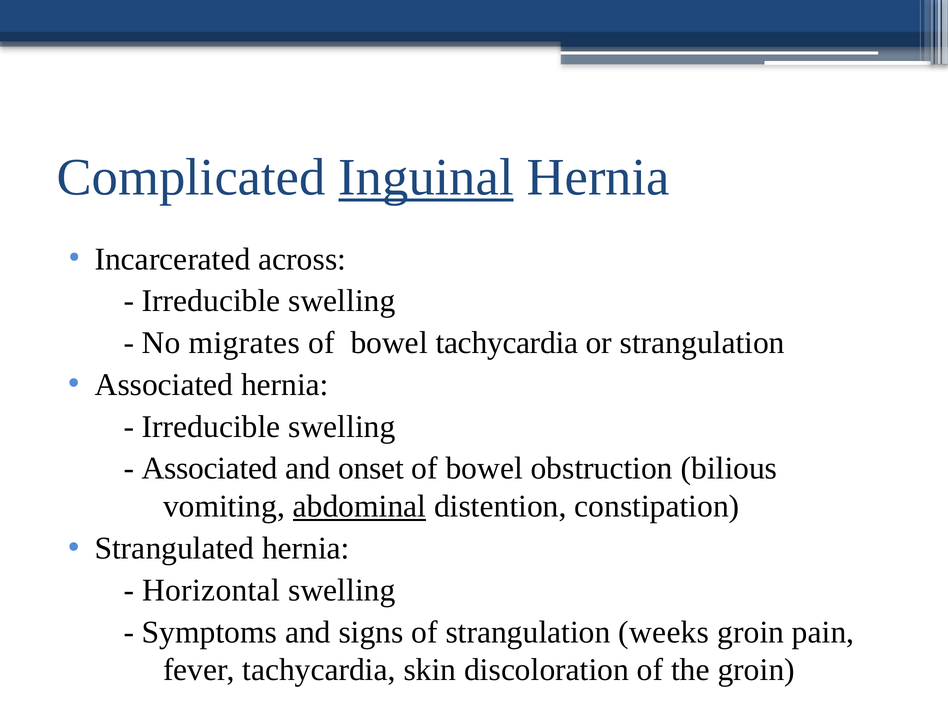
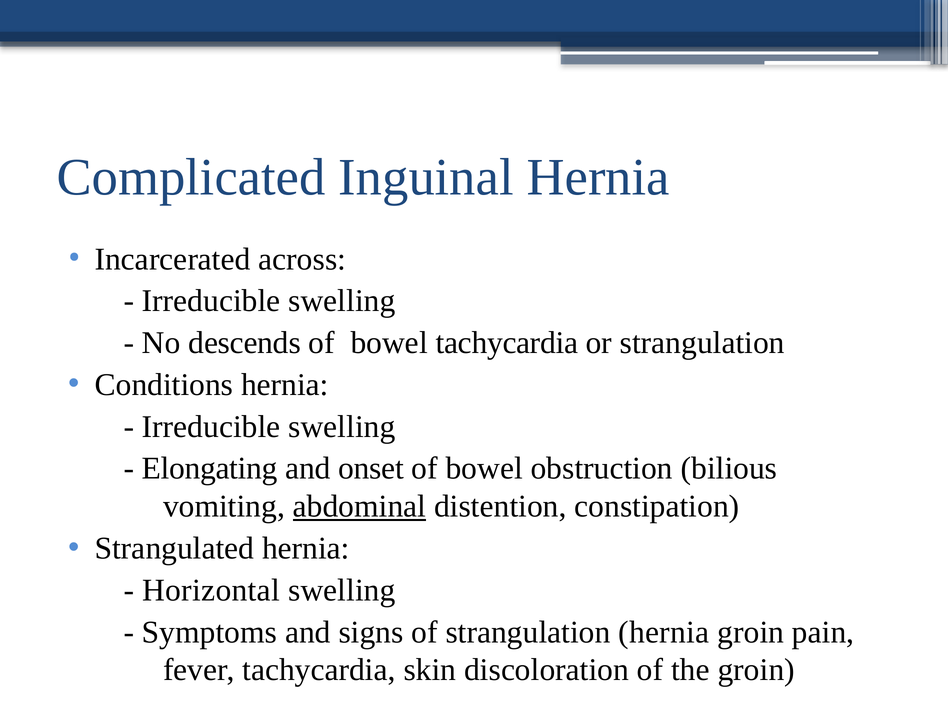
Inguinal underline: present -> none
migrates: migrates -> descends
Associated at (164, 385): Associated -> Conditions
Associated at (210, 469): Associated -> Elongating
strangulation weeks: weeks -> hernia
